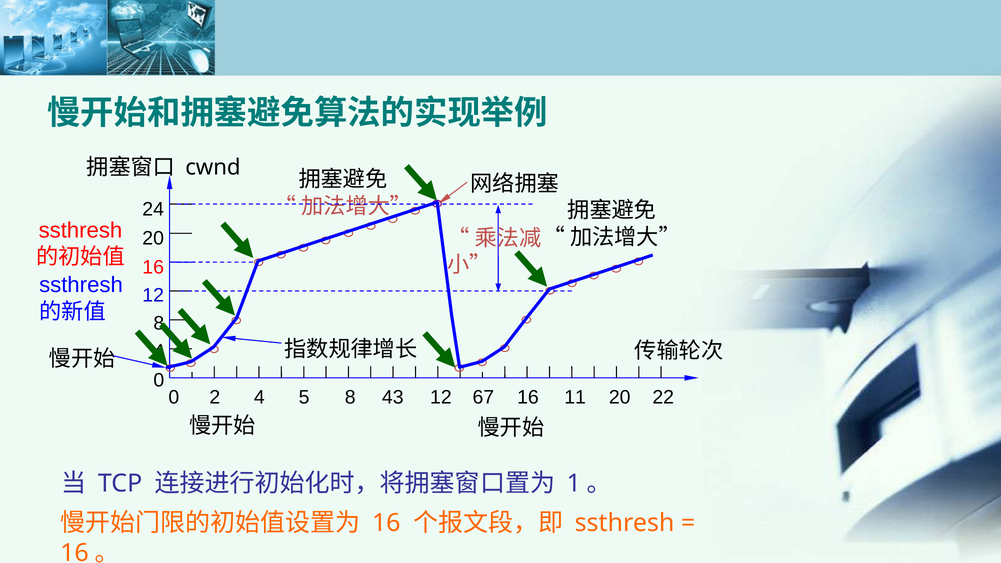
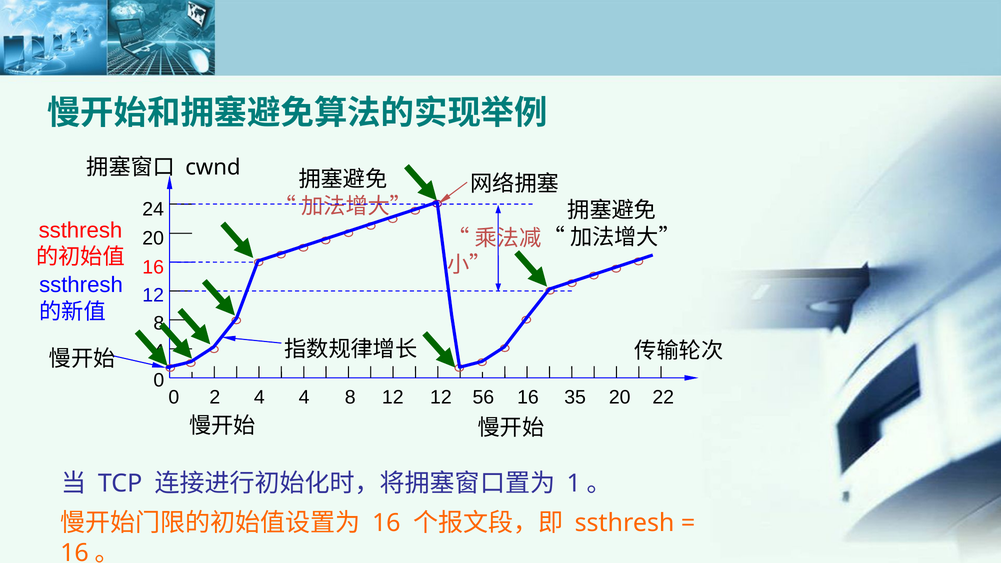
4 5: 5 -> 4
43 at (393, 398): 43 -> 12
67: 67 -> 56
11: 11 -> 35
